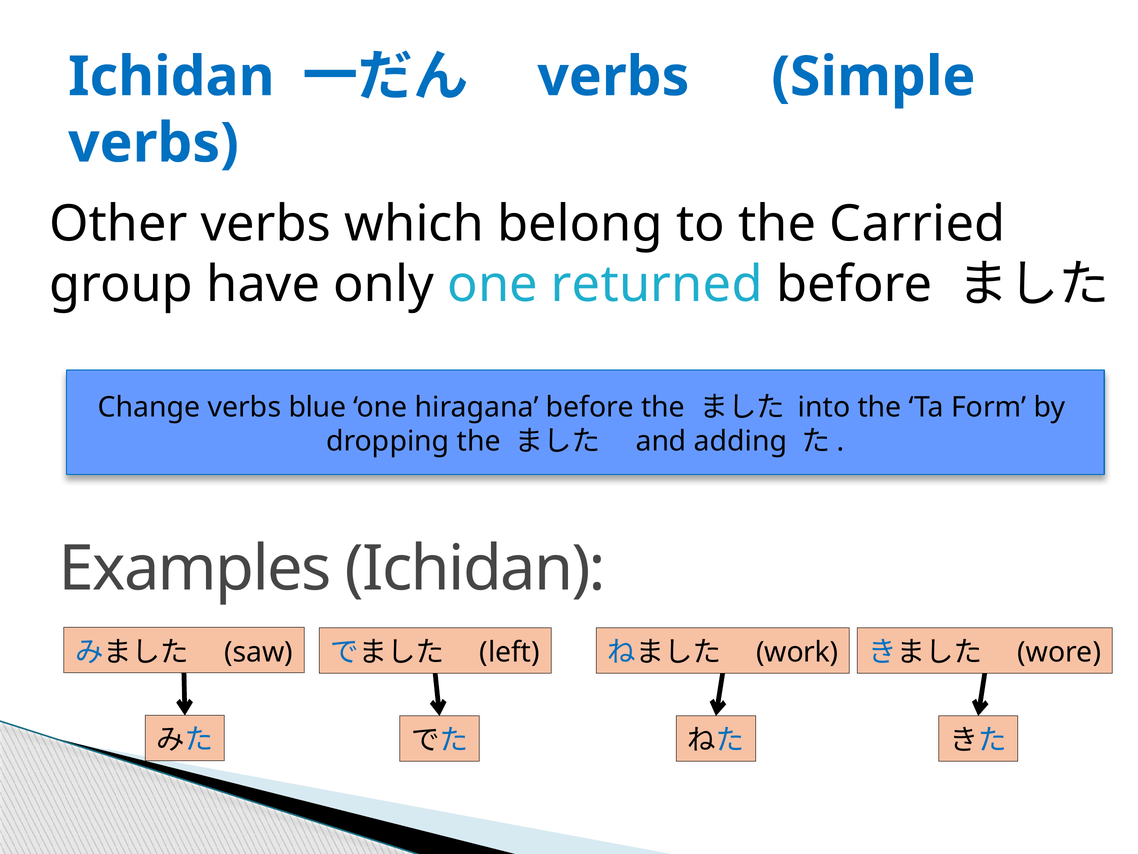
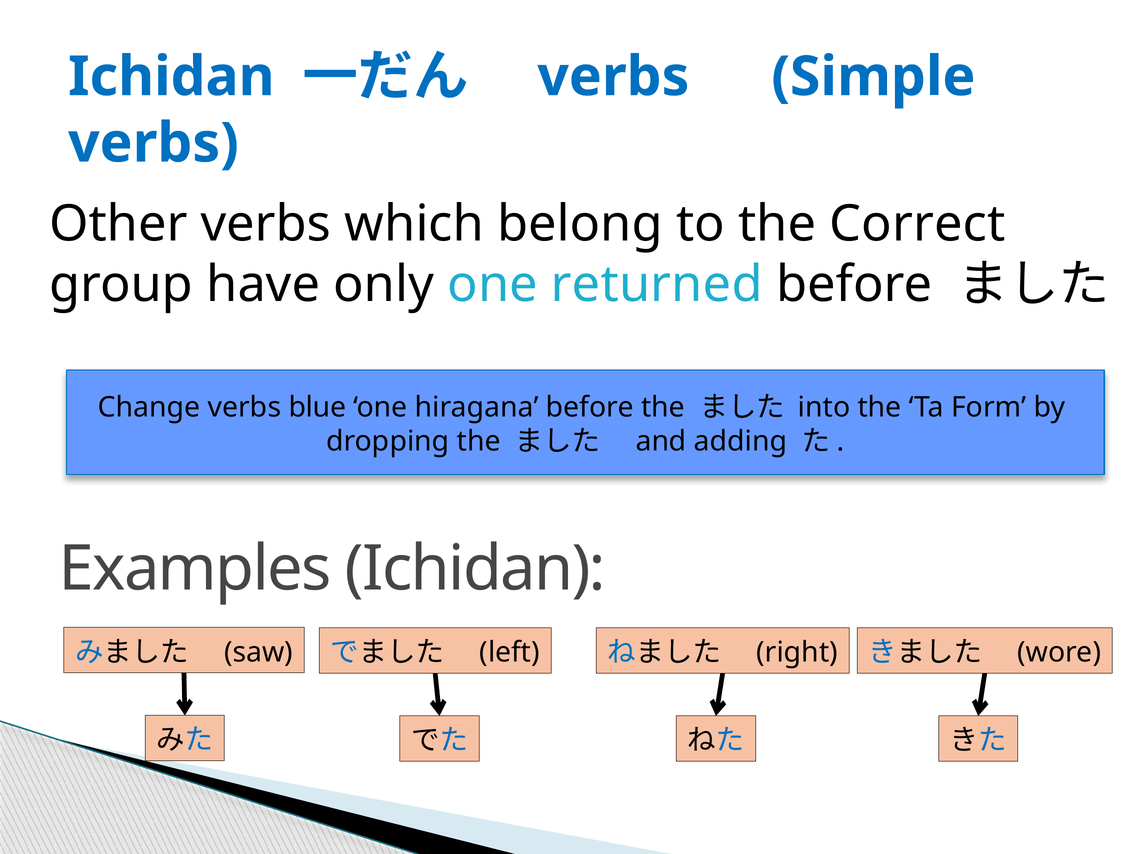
Carried: Carried -> Correct
work: work -> right
